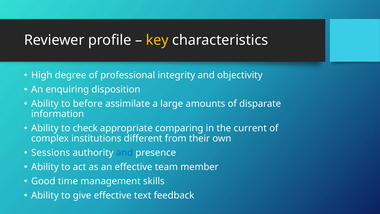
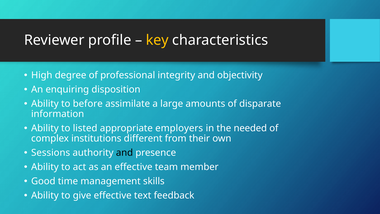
check: check -> listed
comparing: comparing -> employers
current: current -> needed
and at (124, 153) colour: blue -> black
